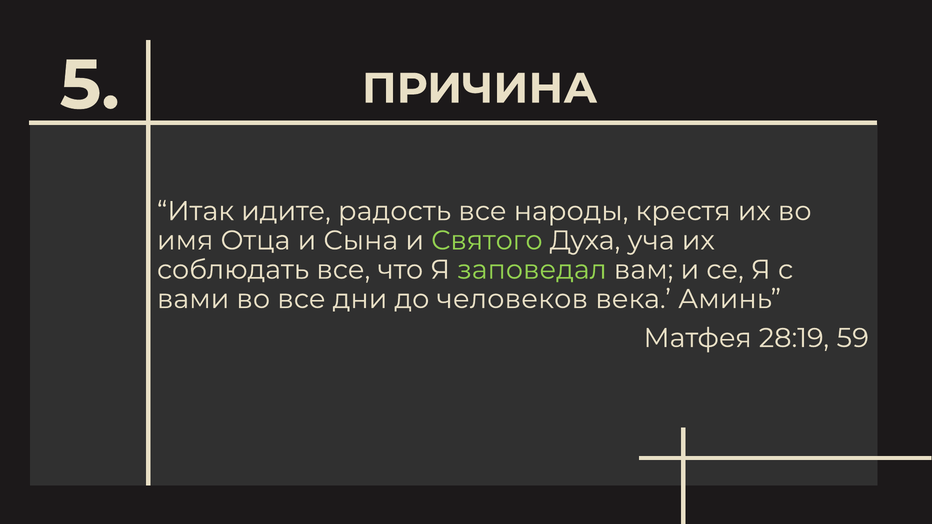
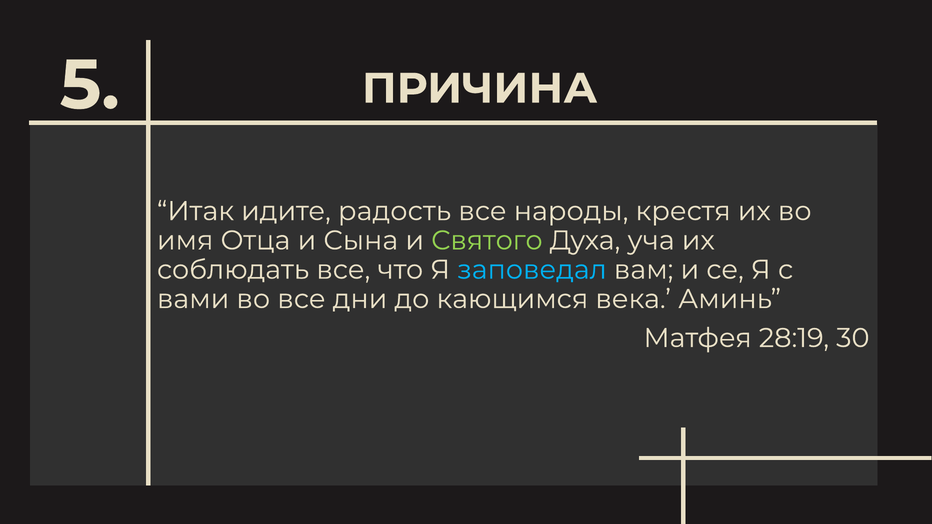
заповедал colour: light green -> light blue
человеков: человеков -> кающимся
59: 59 -> 30
